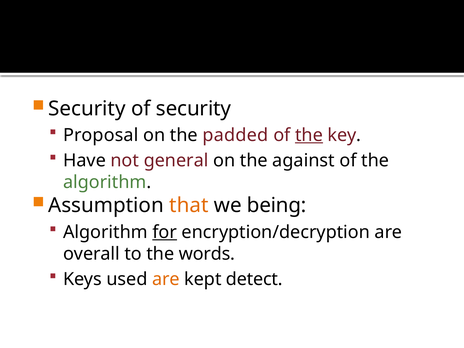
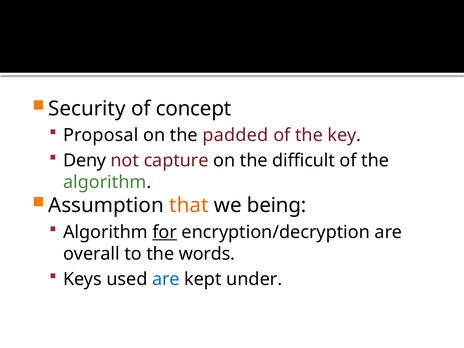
of security: security -> concept
the at (309, 135) underline: present -> none
Have: Have -> Deny
general: general -> capture
against: against -> difficult
are at (166, 279) colour: orange -> blue
detect: detect -> under
